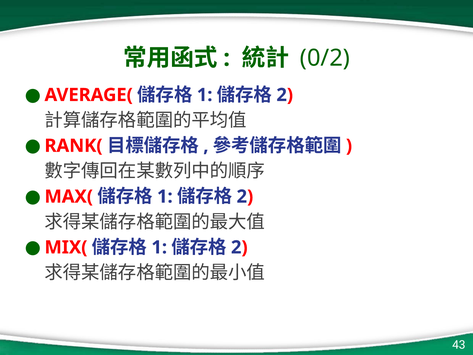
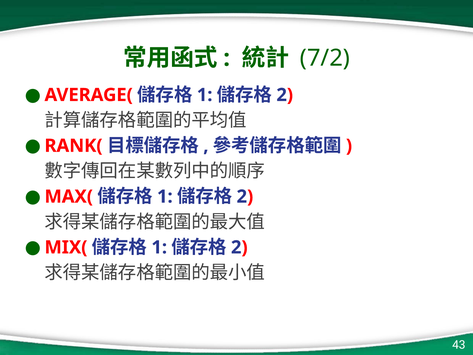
0/2: 0/2 -> 7/2
